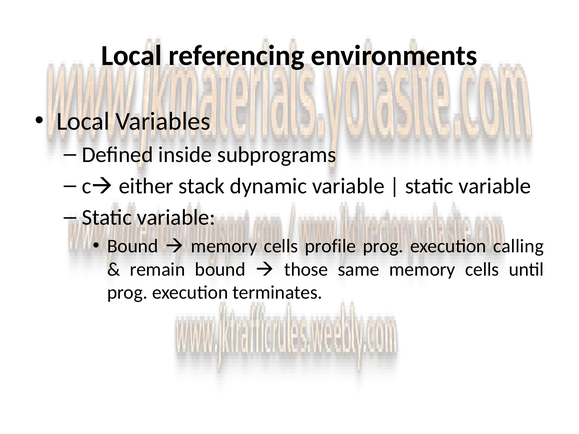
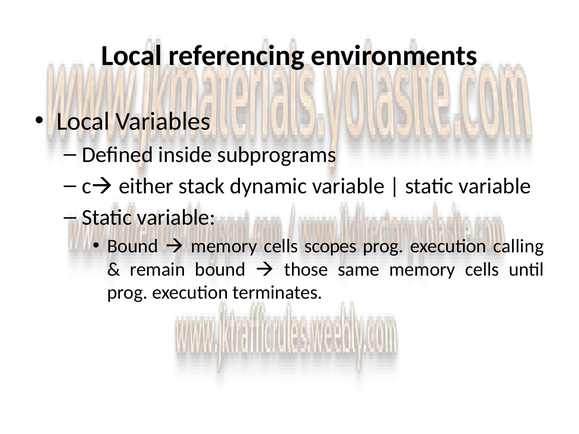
profile: profile -> scopes
